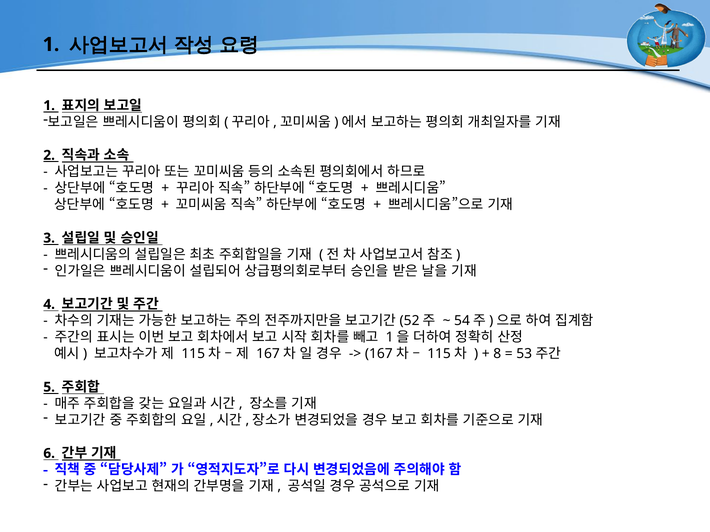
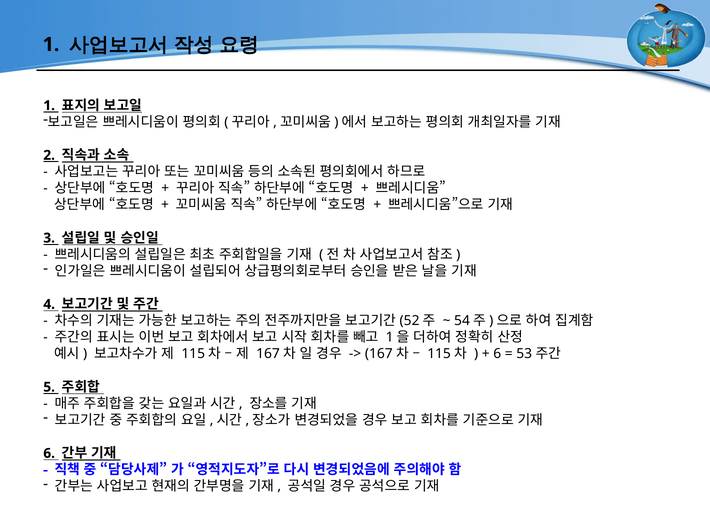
8 at (497, 354): 8 -> 6
